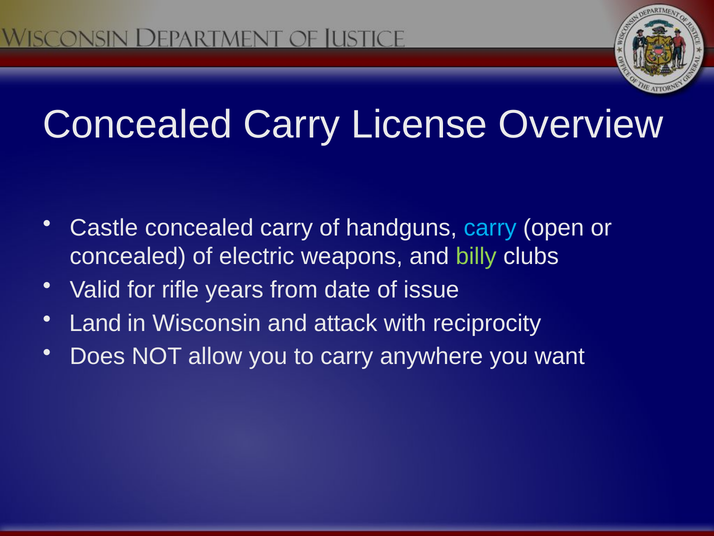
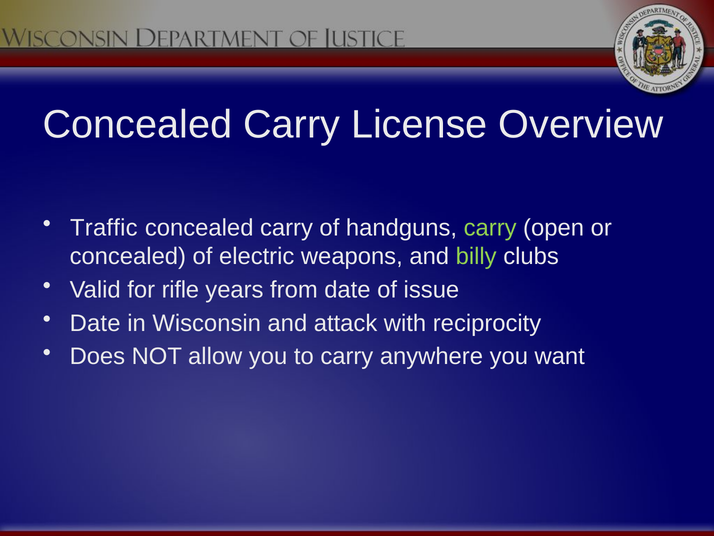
Castle: Castle -> Traffic
carry at (490, 228) colour: light blue -> light green
Land at (95, 323): Land -> Date
